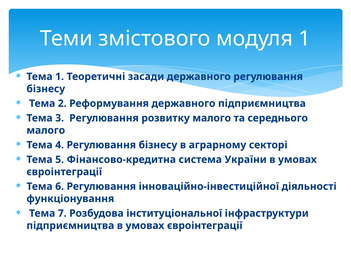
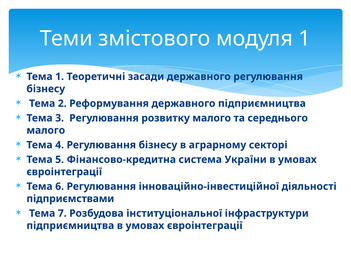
функціонування: функціонування -> підприємствами
